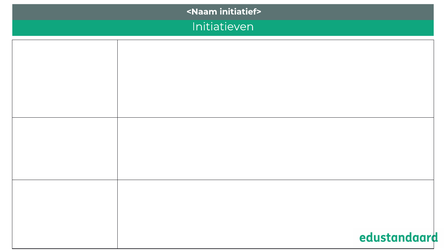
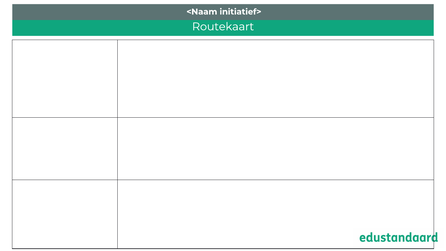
Initiatieven: Initiatieven -> Routekaart
